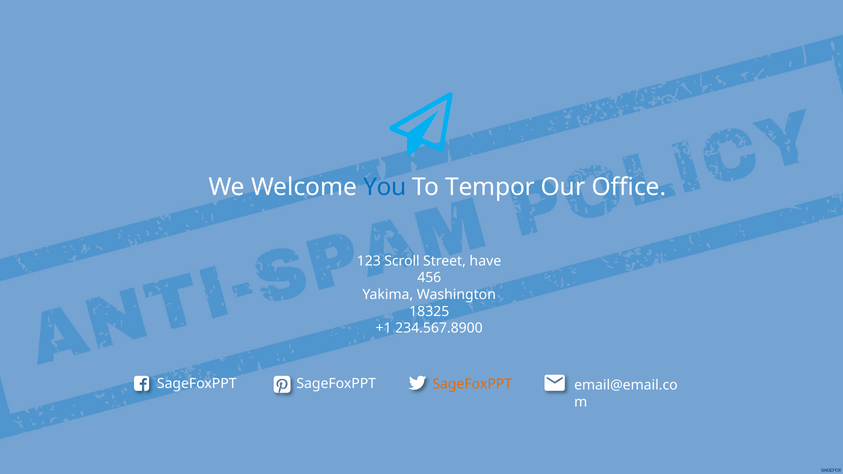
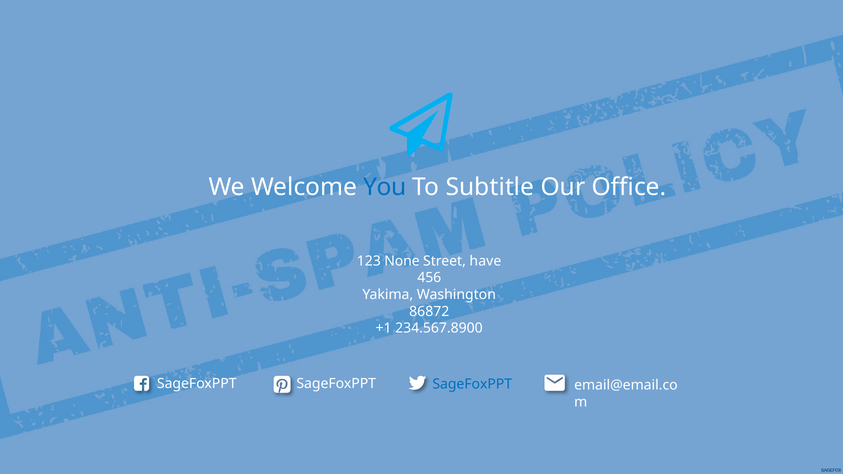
Tempor: Tempor -> Subtitle
Scroll: Scroll -> None
18325: 18325 -> 86872
SageFoxPPT at (472, 384) colour: orange -> blue
